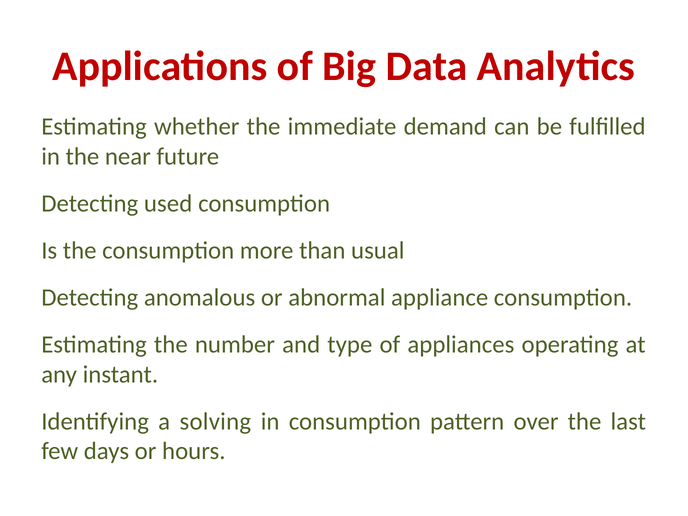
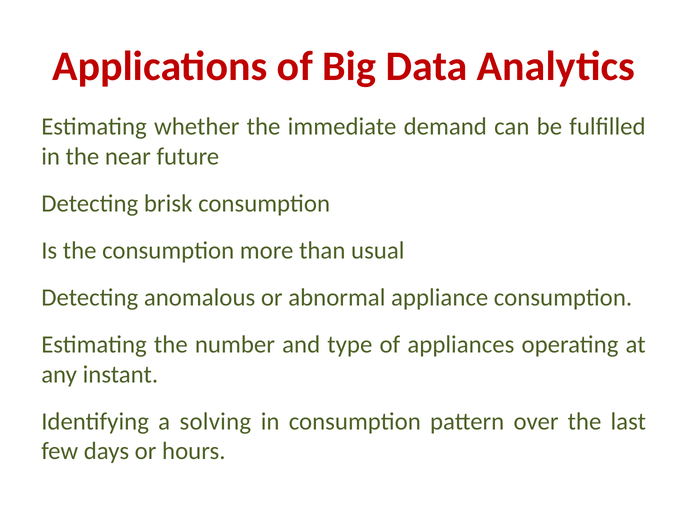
used: used -> brisk
